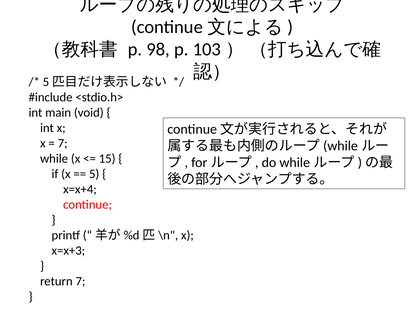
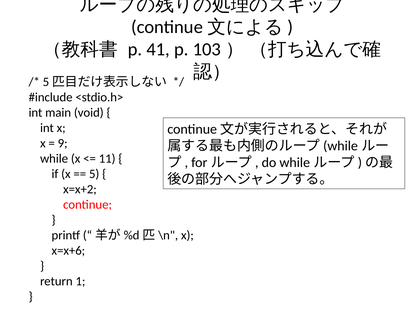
98: 98 -> 41
7 at (63, 143): 7 -> 9
15: 15 -> 11
x=x+4: x=x+4 -> x=x+2
x=x+3: x=x+3 -> x=x+6
return 7: 7 -> 1
